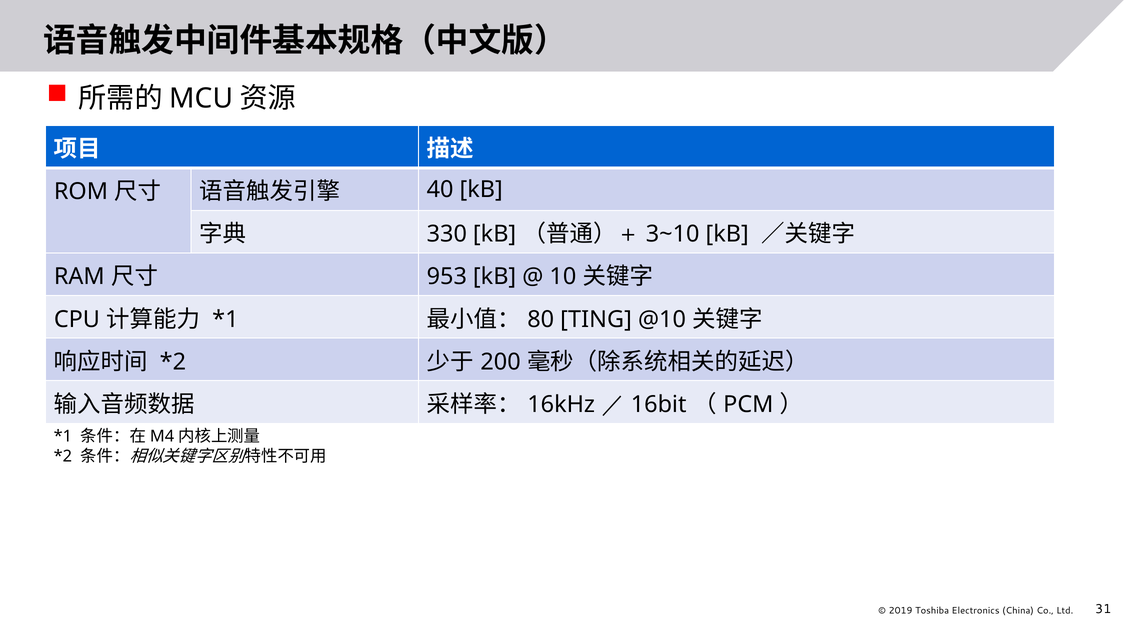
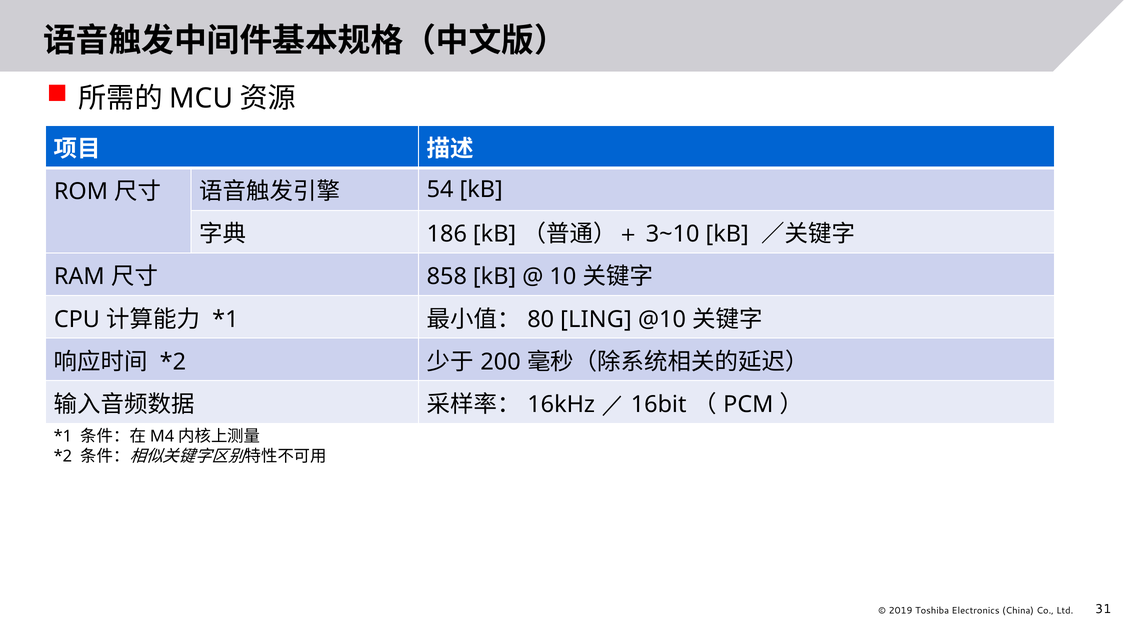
40: 40 -> 54
330: 330 -> 186
953: 953 -> 858
TING: TING -> LING
